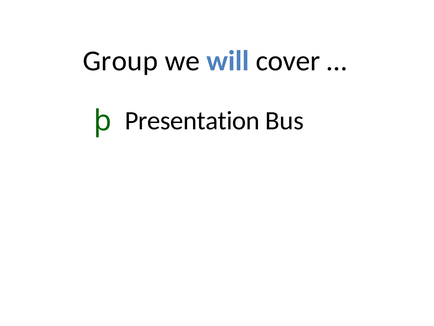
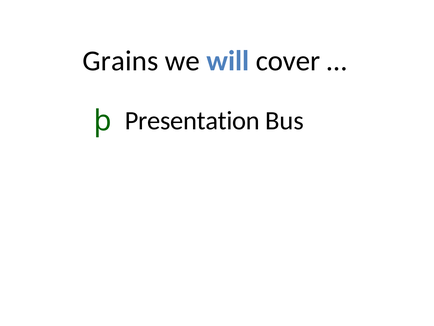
Group: Group -> Grains
